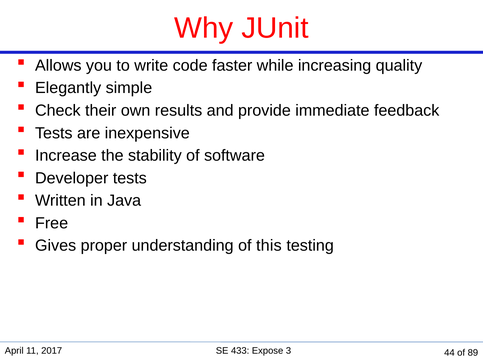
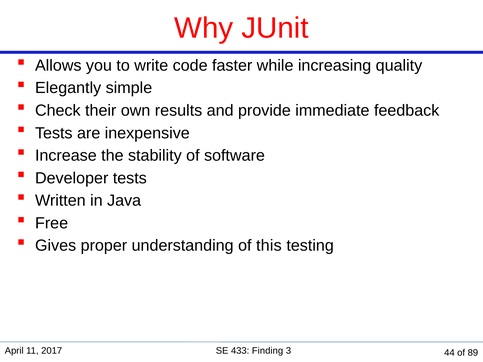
Expose: Expose -> Finding
